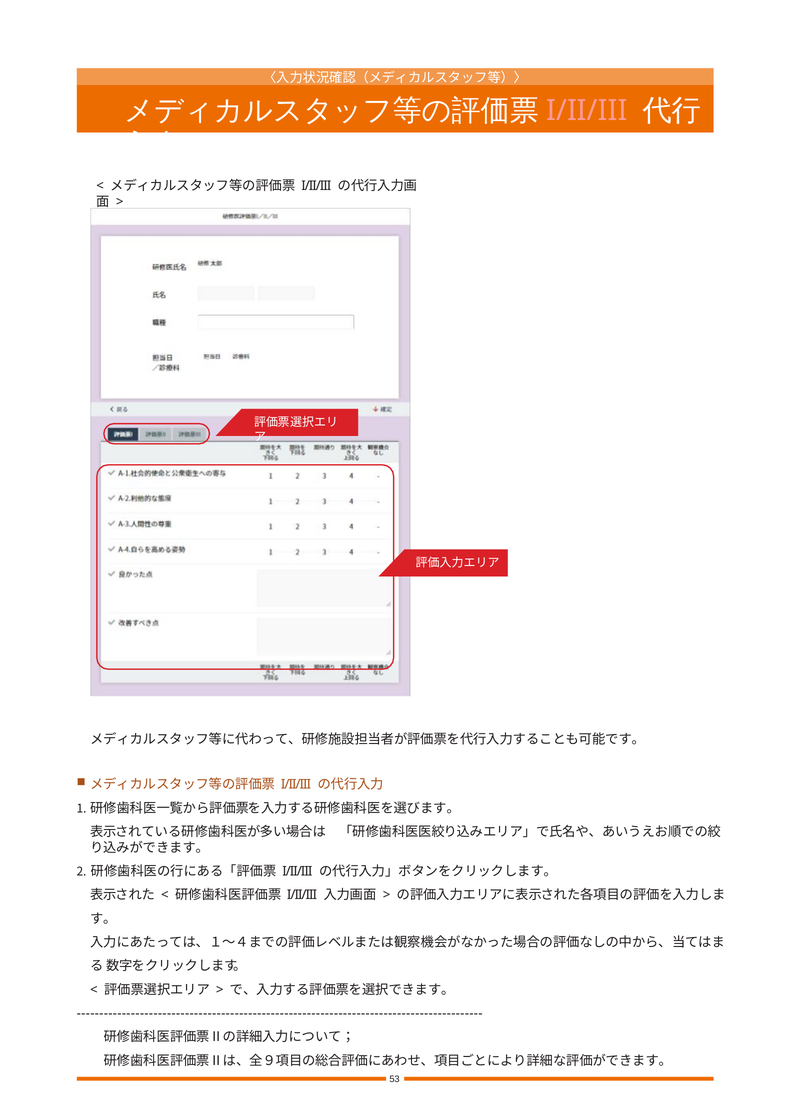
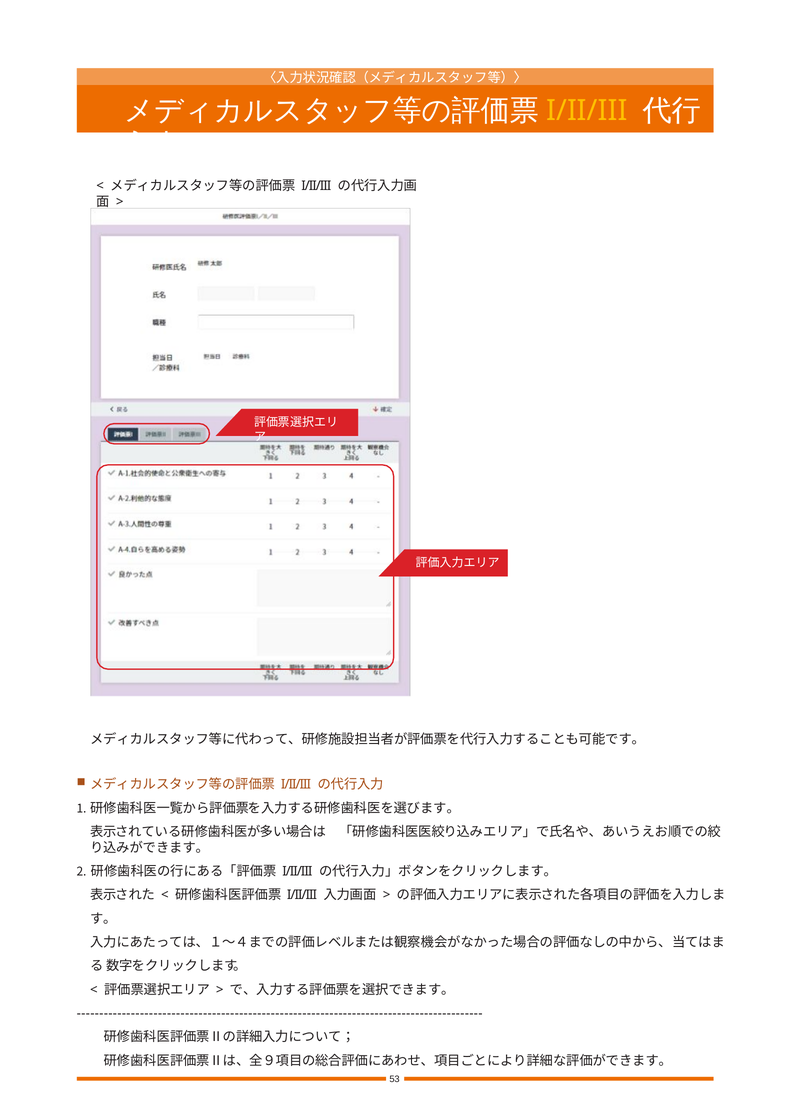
I/II/III at (587, 111) colour: pink -> yellow
